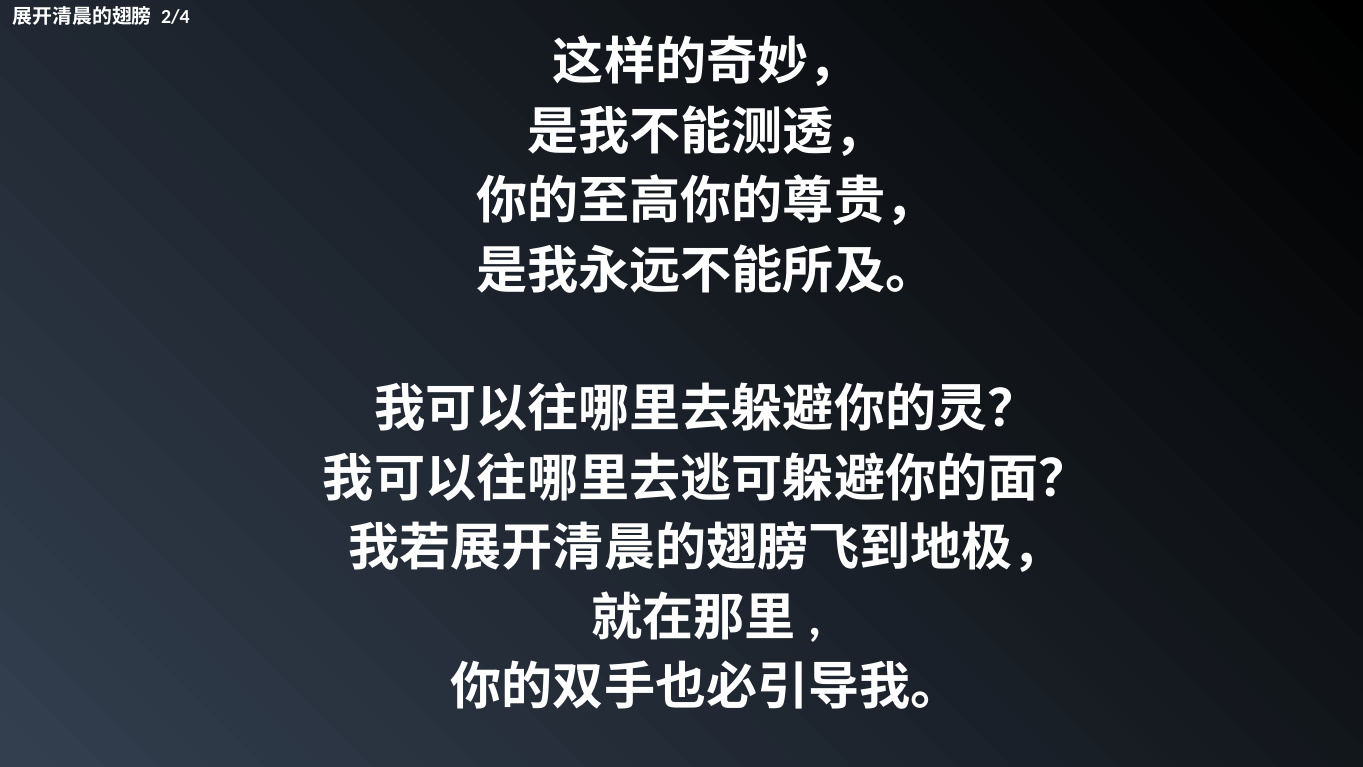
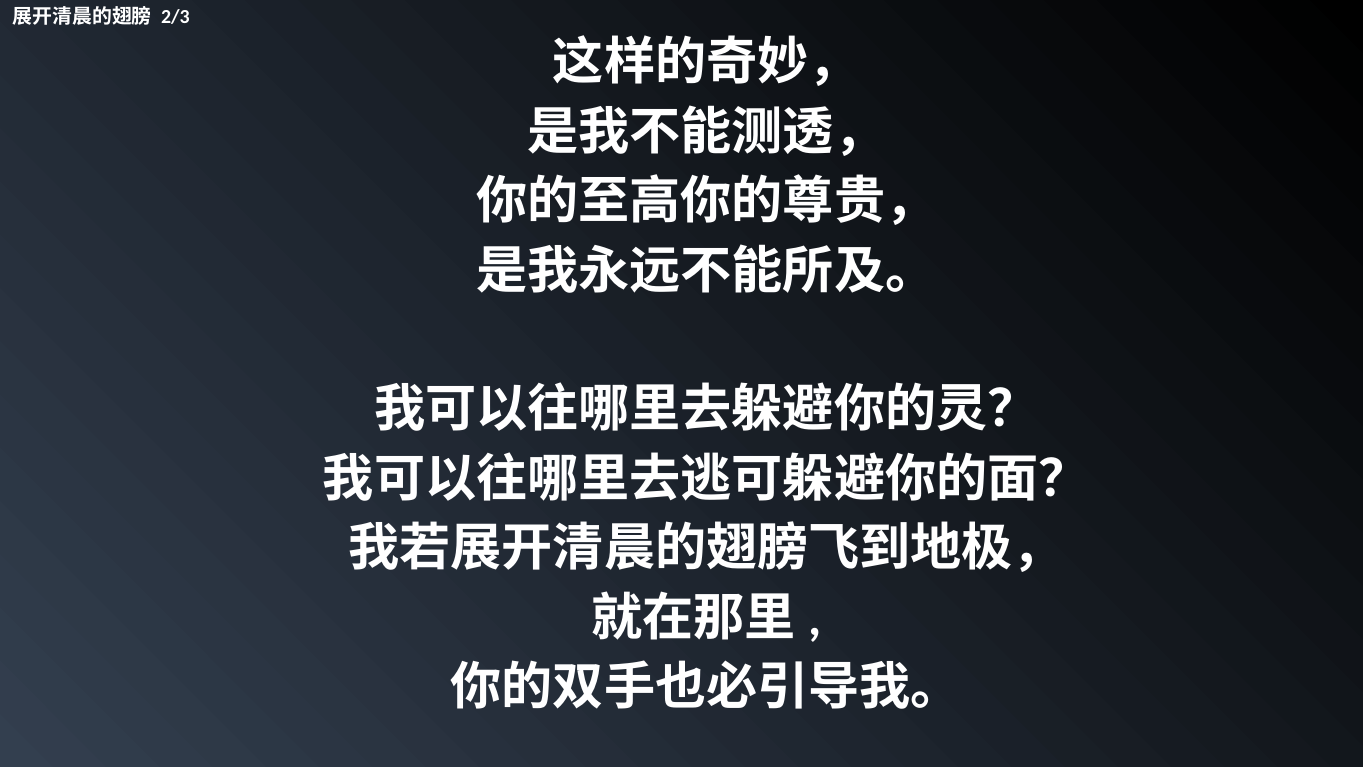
2/4: 2/4 -> 2/3
